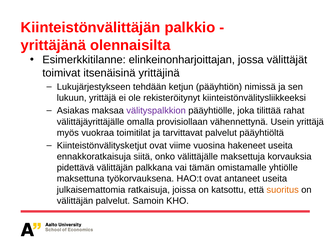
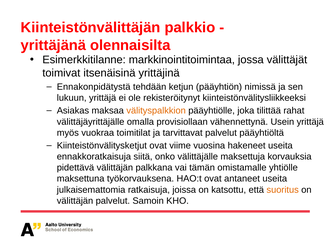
elinkeinonharjoittajan: elinkeinonharjoittajan -> markkinointitoimintaa
Lukujärjestykseen: Lukujärjestykseen -> Ennakonpidätystä
välityspalkkion colour: purple -> orange
